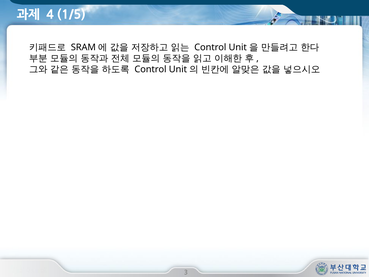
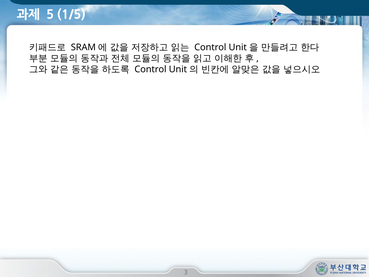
4: 4 -> 5
